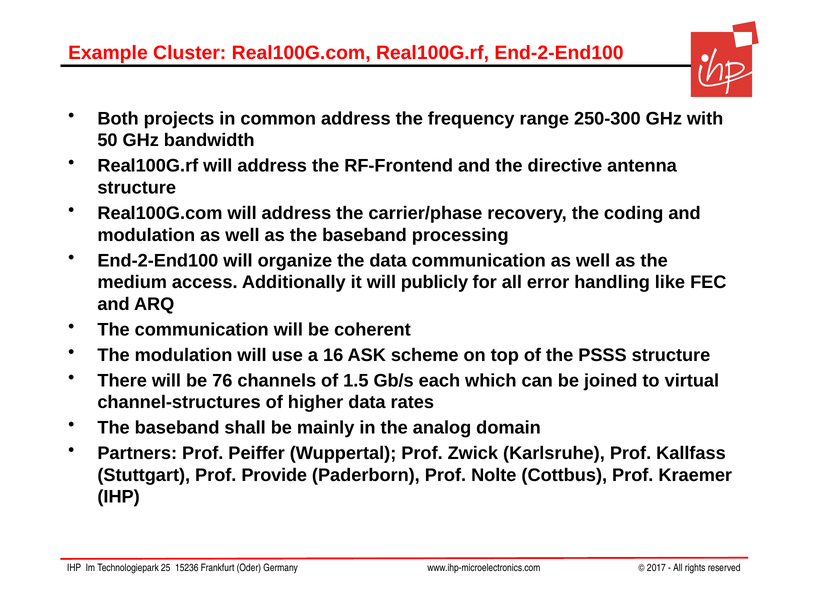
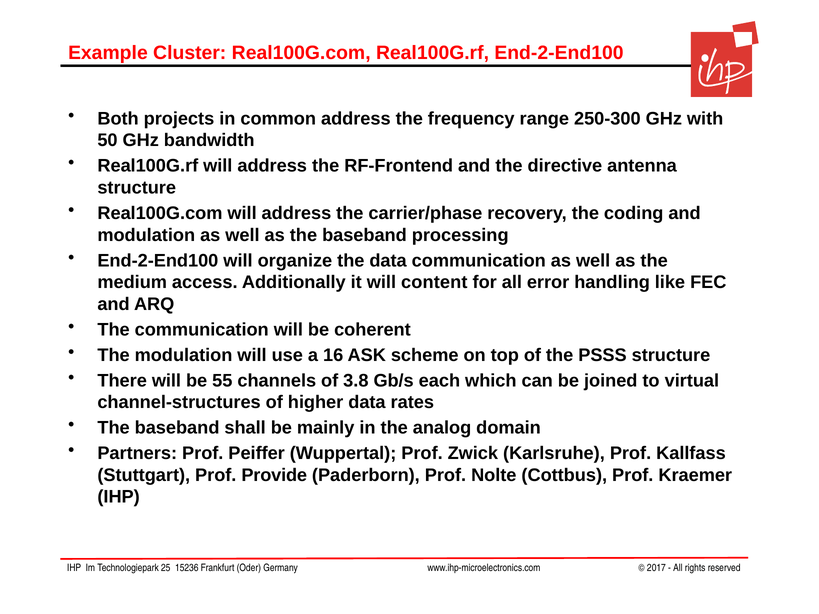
publicly: publicly -> content
76: 76 -> 55
1.5: 1.5 -> 3.8
